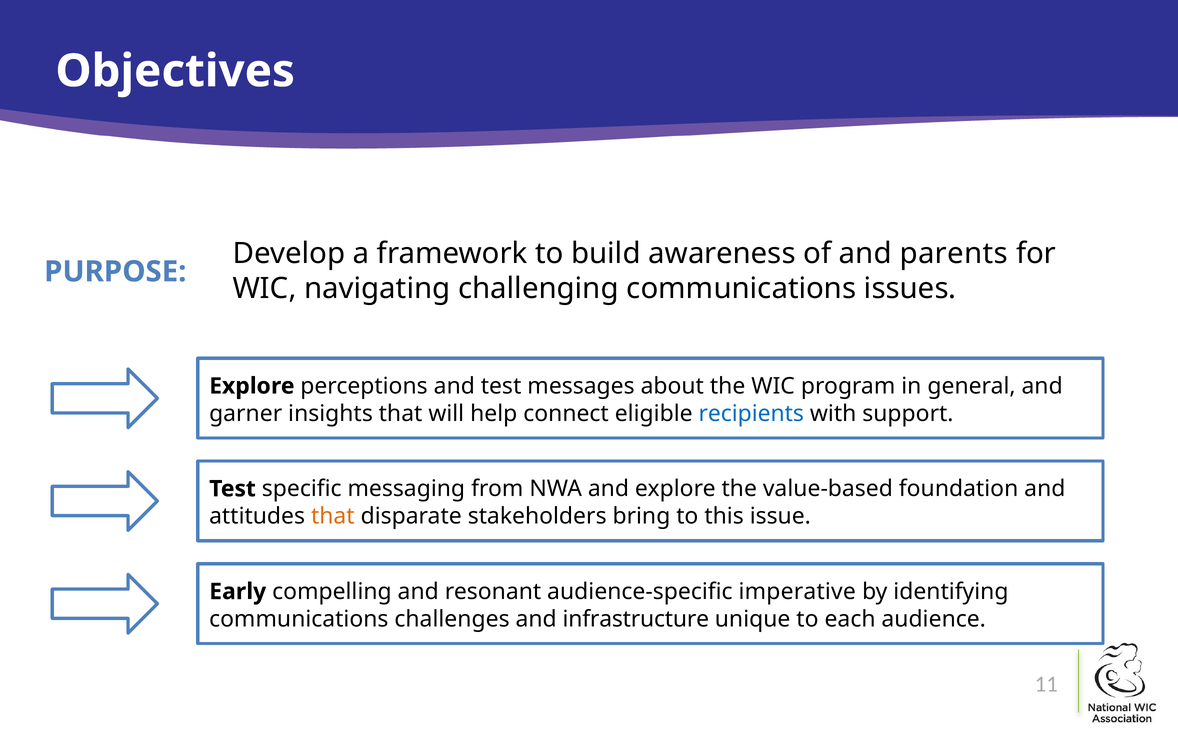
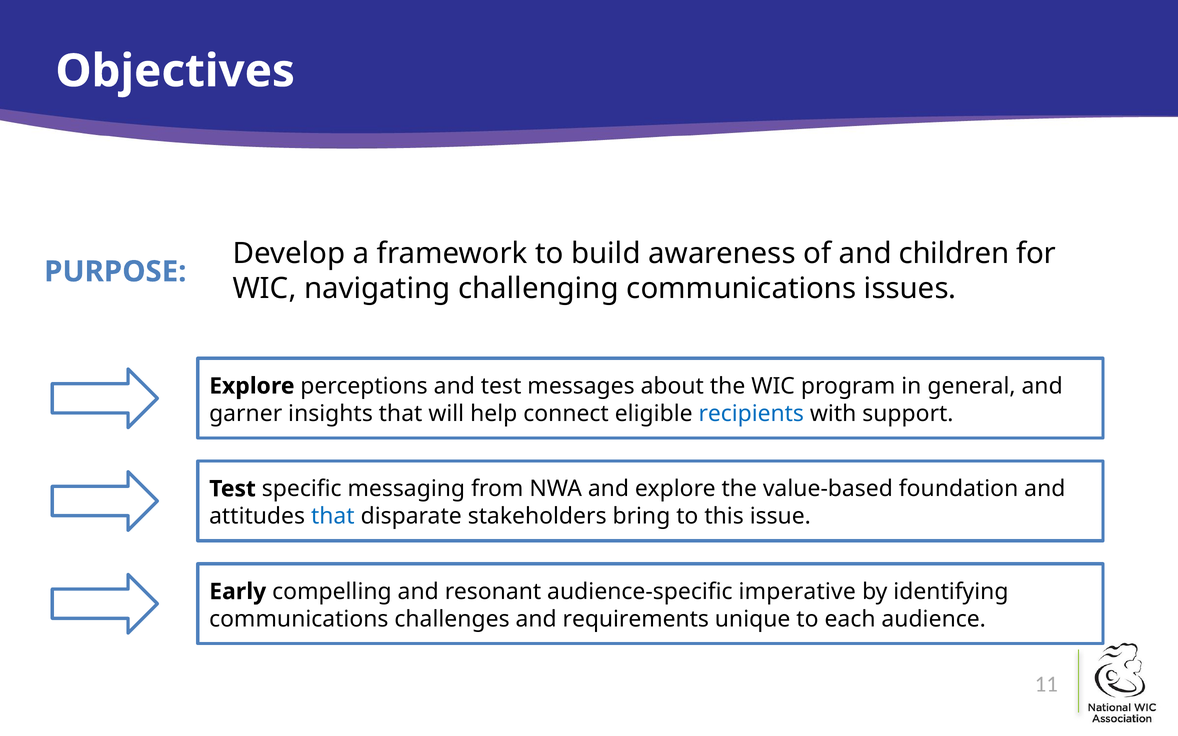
parents: parents -> children
that at (333, 516) colour: orange -> blue
infrastructure: infrastructure -> requirements
